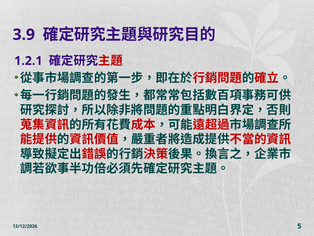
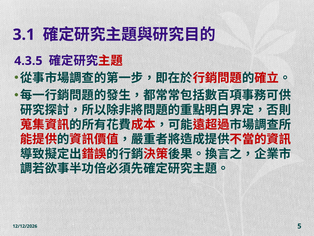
3.9: 3.9 -> 3.1
1.2.1: 1.2.1 -> 4.3.5
